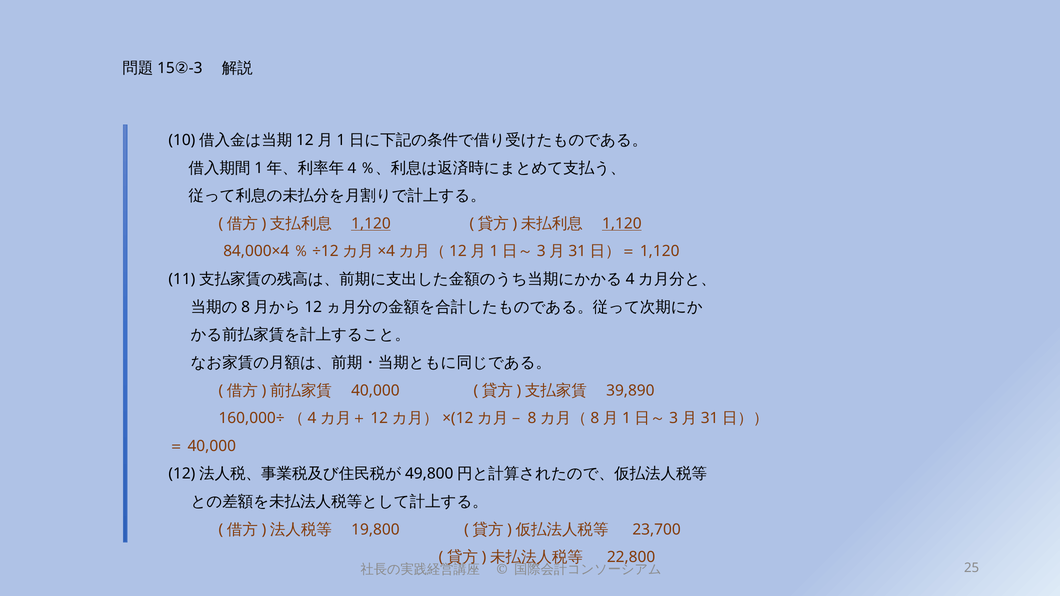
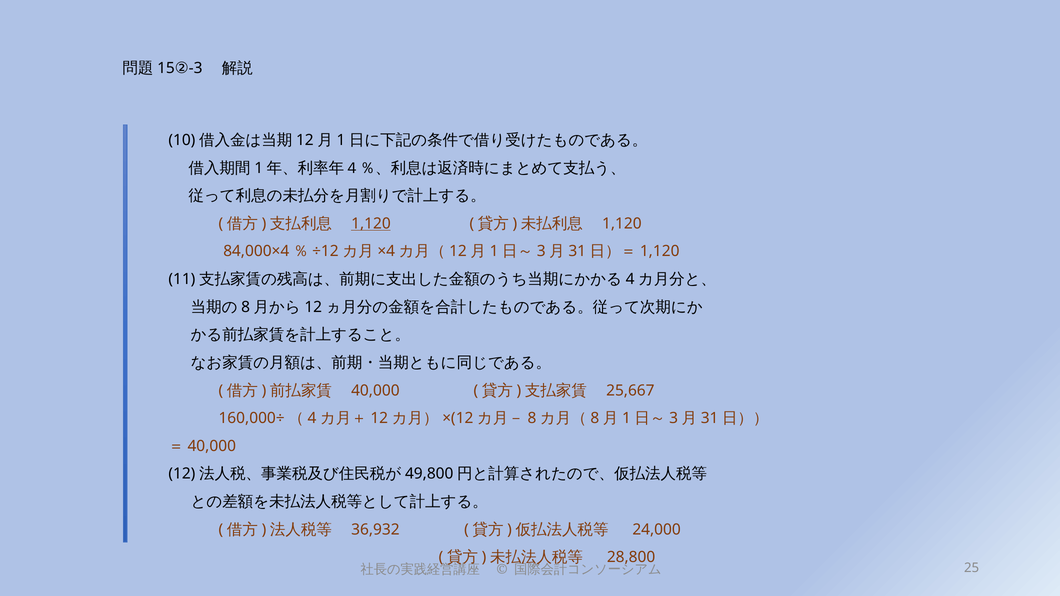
1,120 at (622, 224) underline: present -> none
39,890: 39,890 -> 25,667
19,800: 19,800 -> 36,932
23,700: 23,700 -> 24,000
22,800: 22,800 -> 28,800
